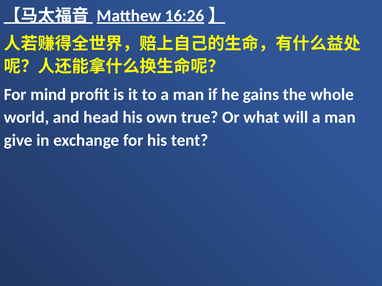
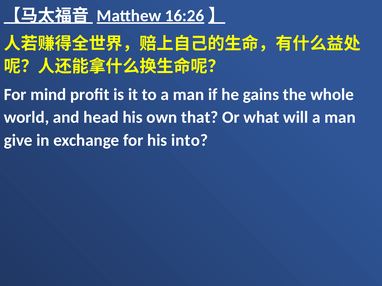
true: true -> that
tent: tent -> into
